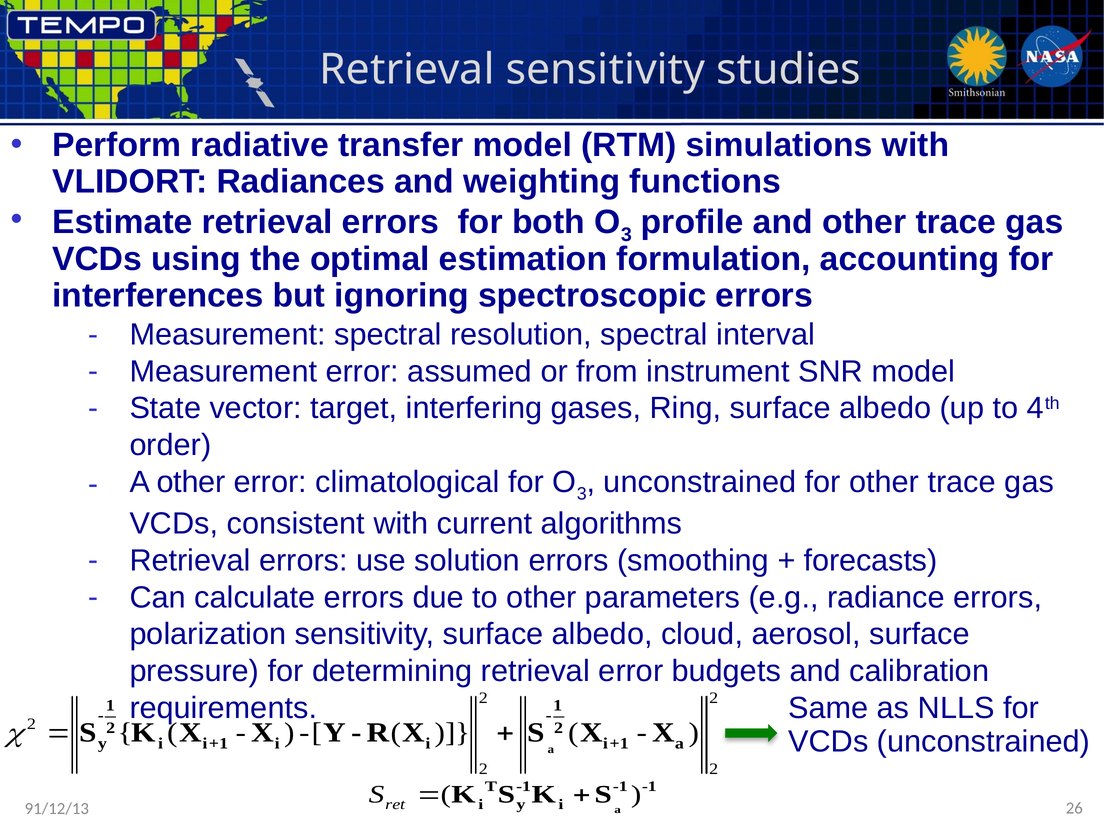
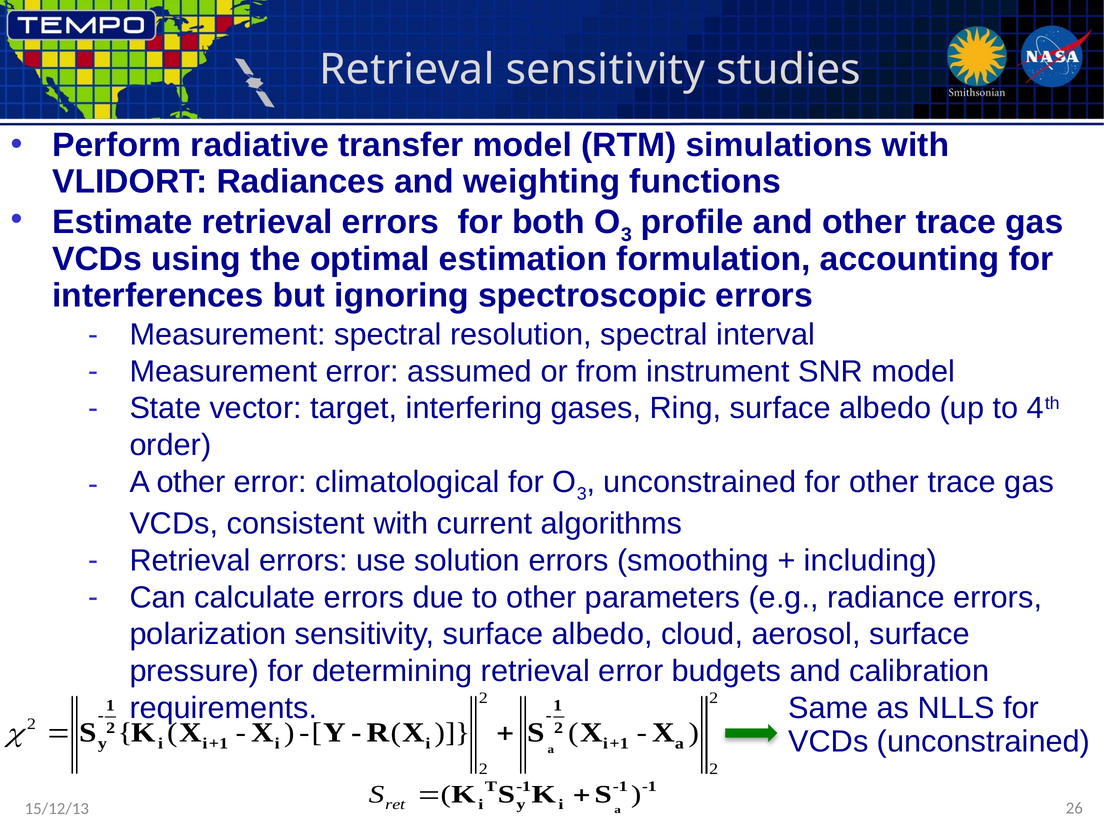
forecasts: forecasts -> including
91/12/13: 91/12/13 -> 15/12/13
